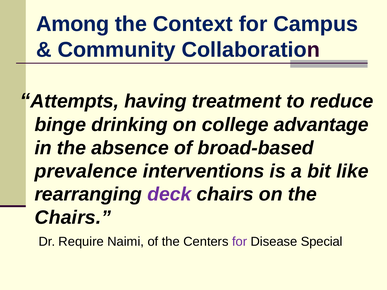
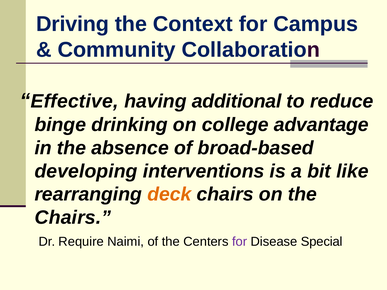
Among: Among -> Driving
Attempts: Attempts -> Effective
treatment: treatment -> additional
prevalence: prevalence -> developing
deck colour: purple -> orange
